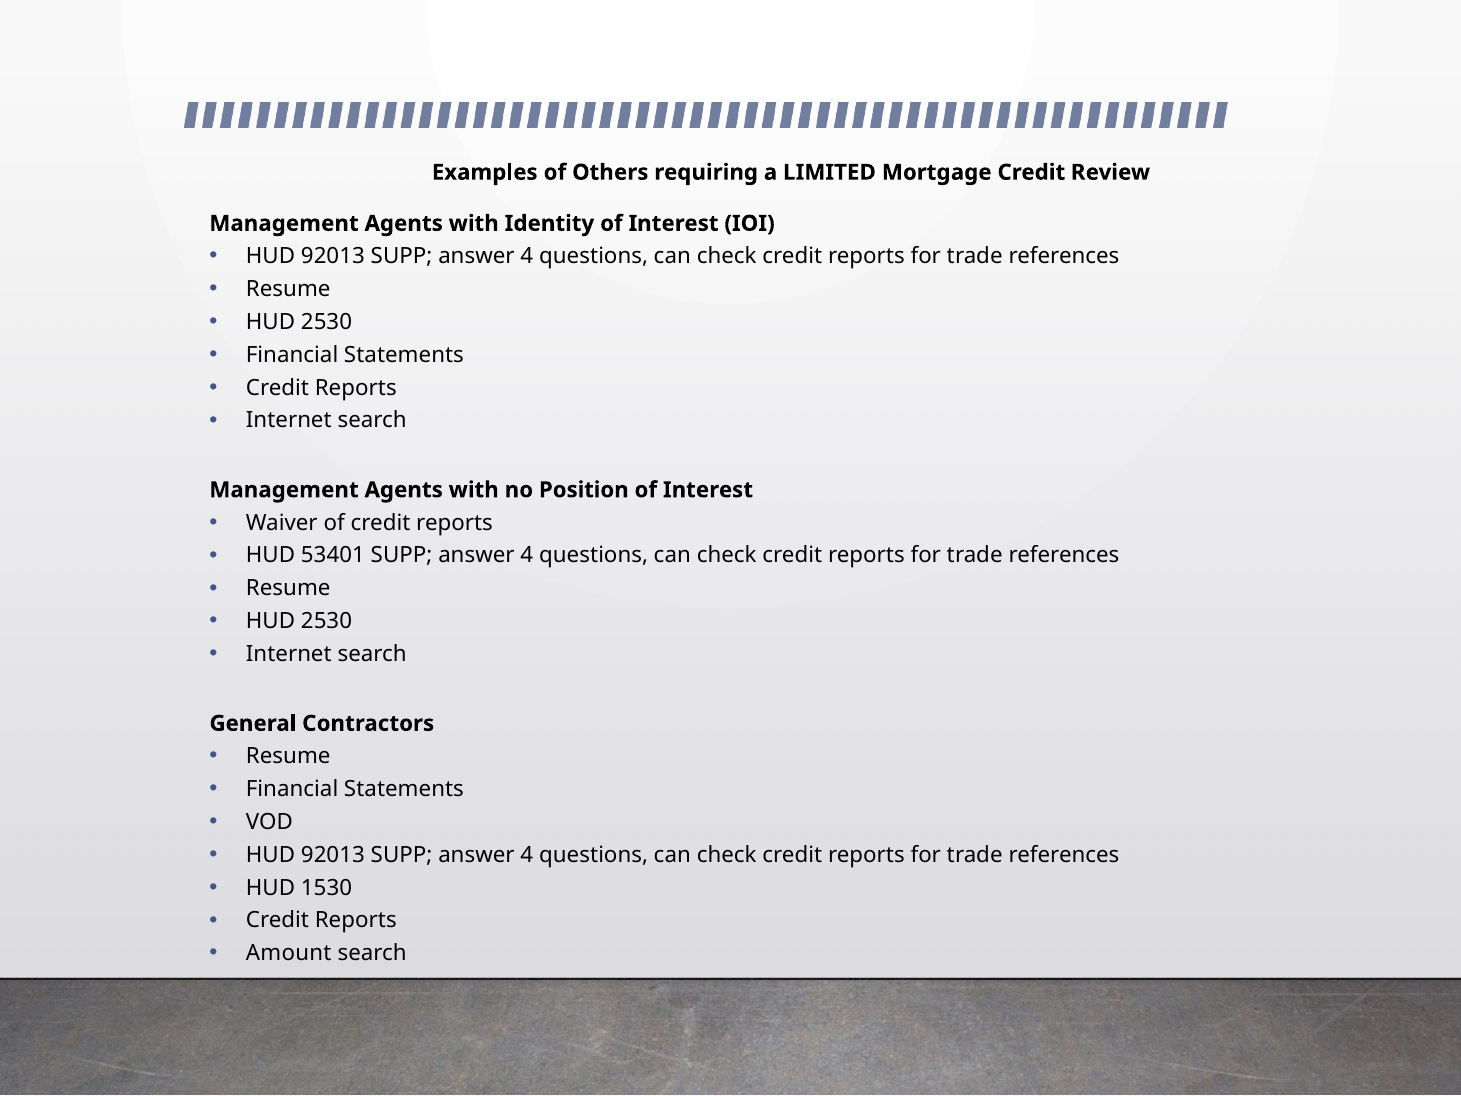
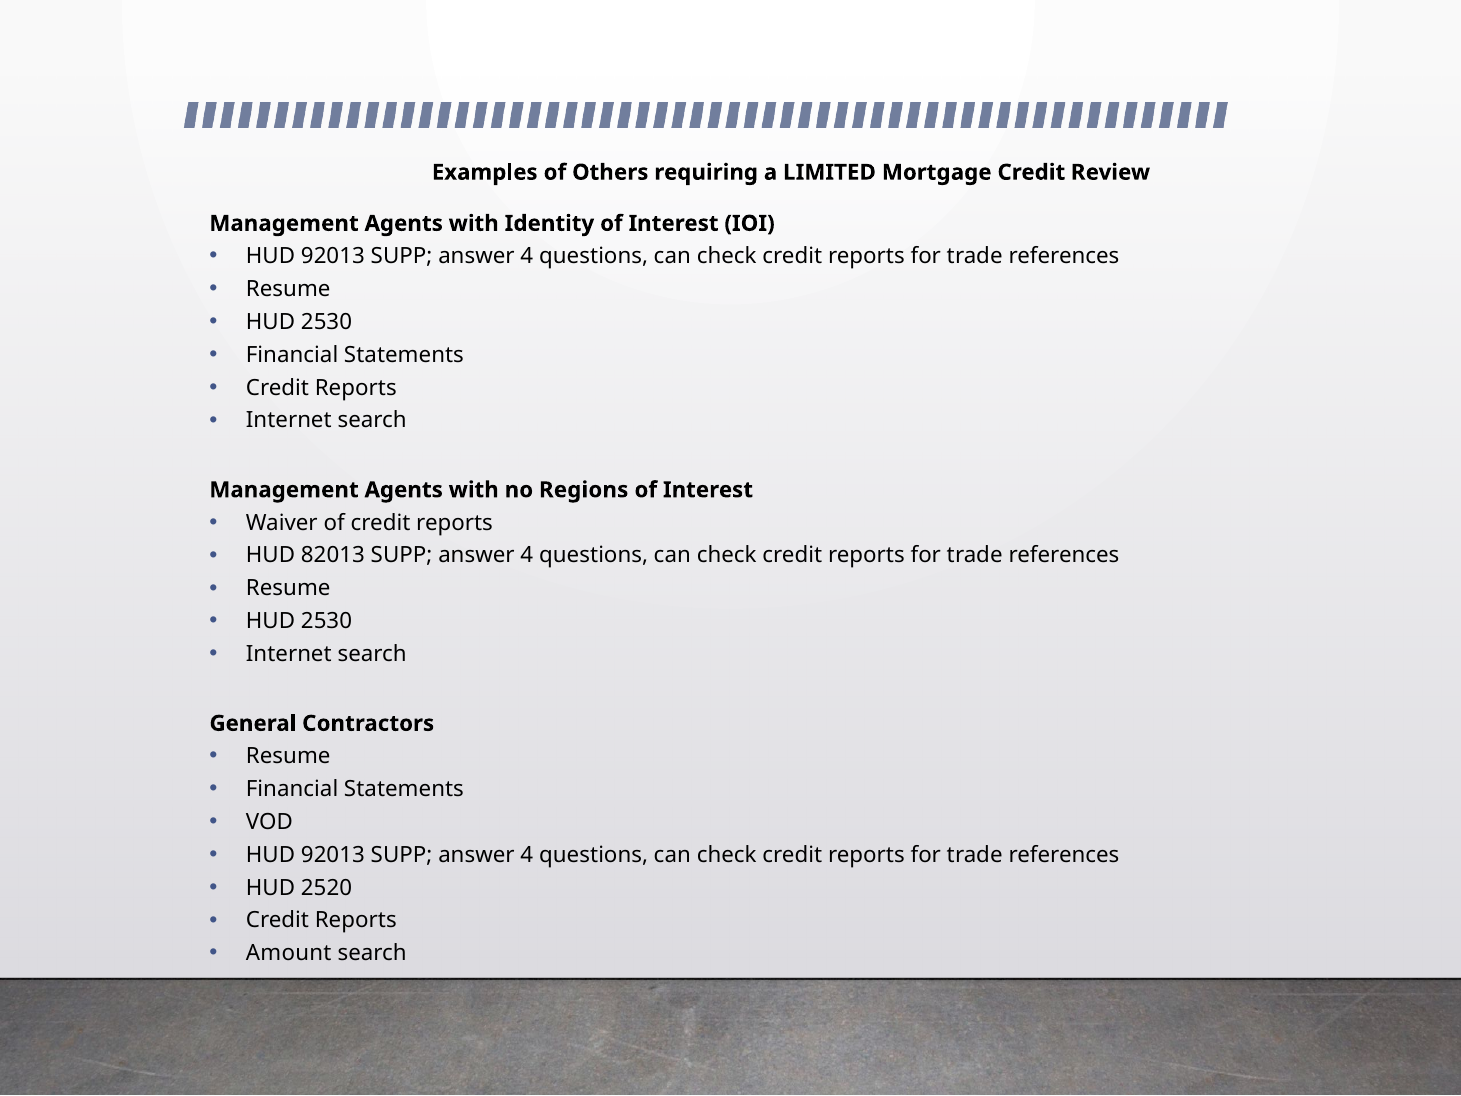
Position: Position -> Regions
53401: 53401 -> 82013
1530: 1530 -> 2520
